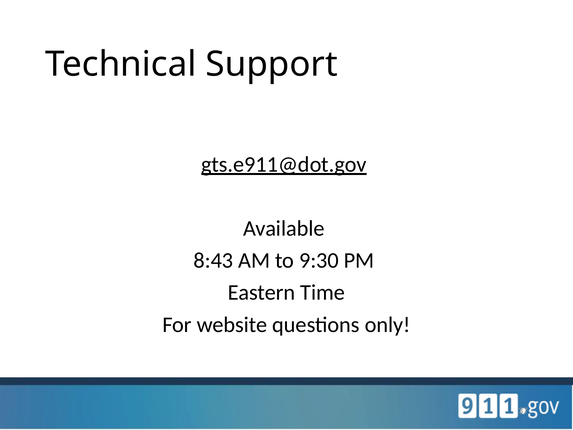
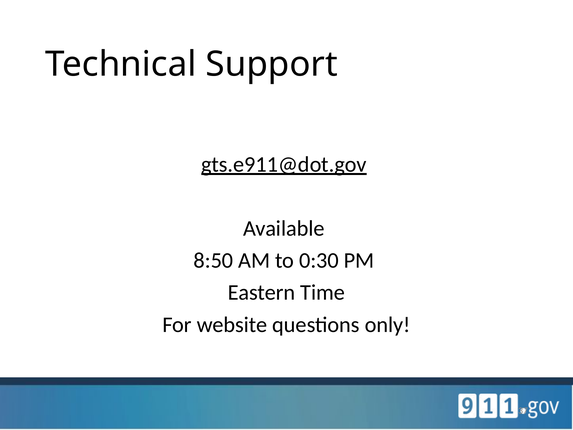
8:43: 8:43 -> 8:50
9:30: 9:30 -> 0:30
